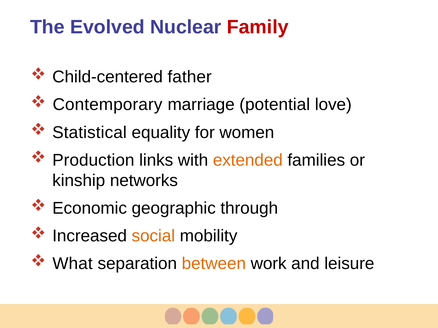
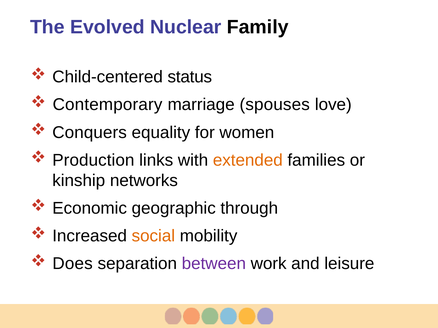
Family colour: red -> black
father: father -> status
potential: potential -> spouses
Statistical: Statistical -> Conquers
What: What -> Does
between colour: orange -> purple
